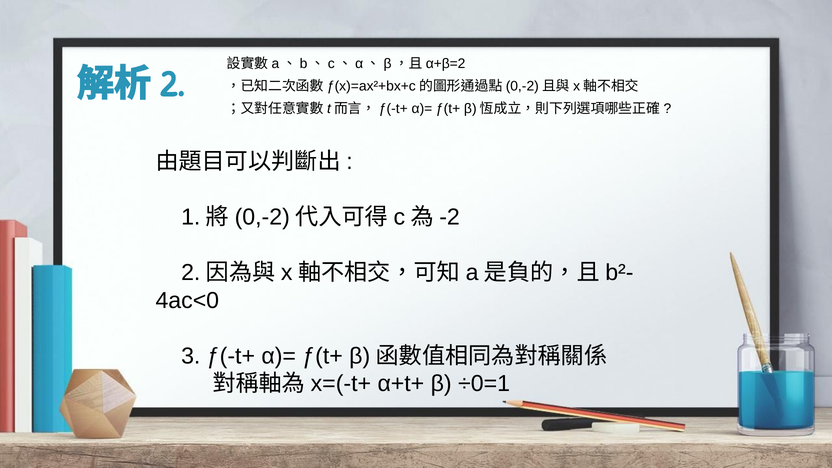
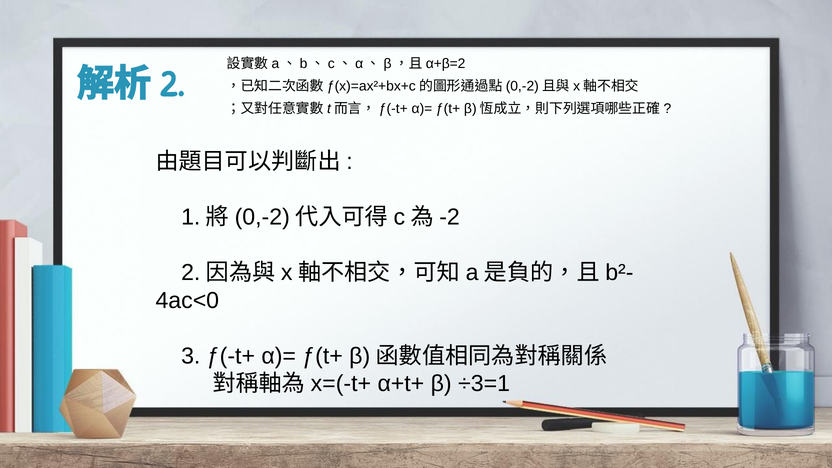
÷0=1: ÷0=1 -> ÷3=1
